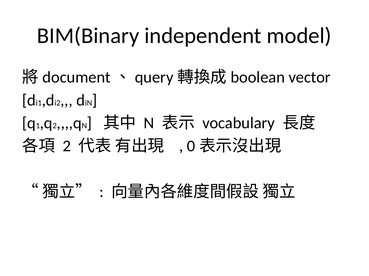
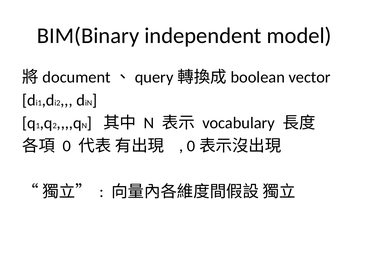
2 at (67, 146): 2 -> 0
